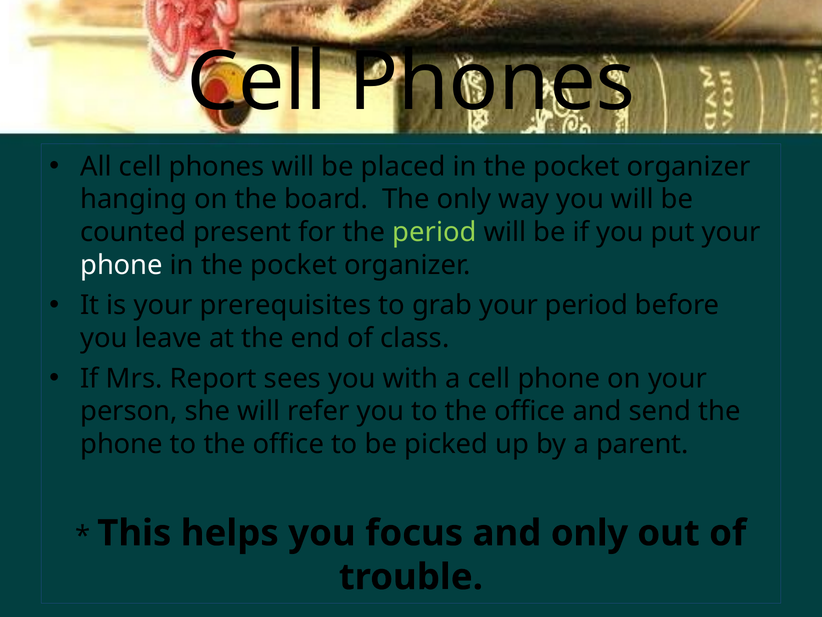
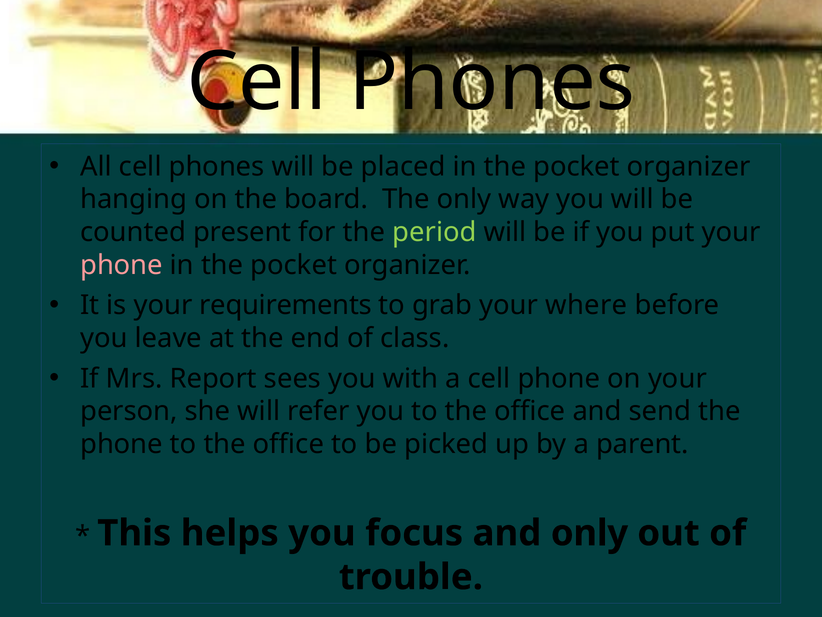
phone at (122, 265) colour: white -> pink
prerequisites: prerequisites -> requirements
your period: period -> where
